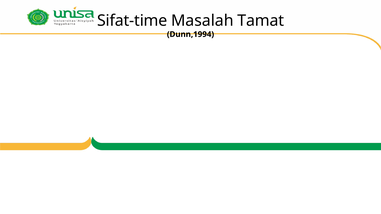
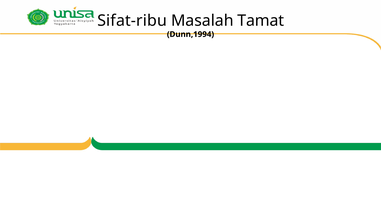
Sifat-time: Sifat-time -> Sifat-ribu
